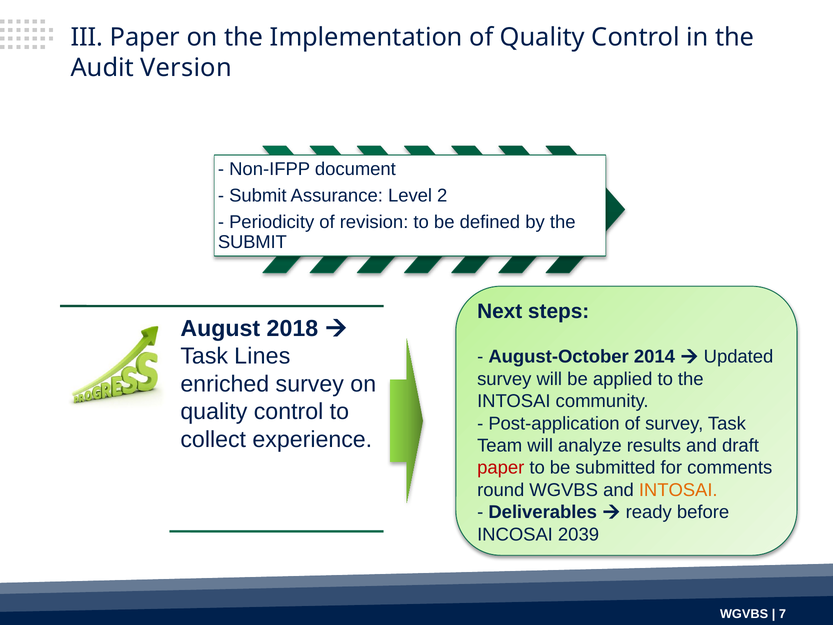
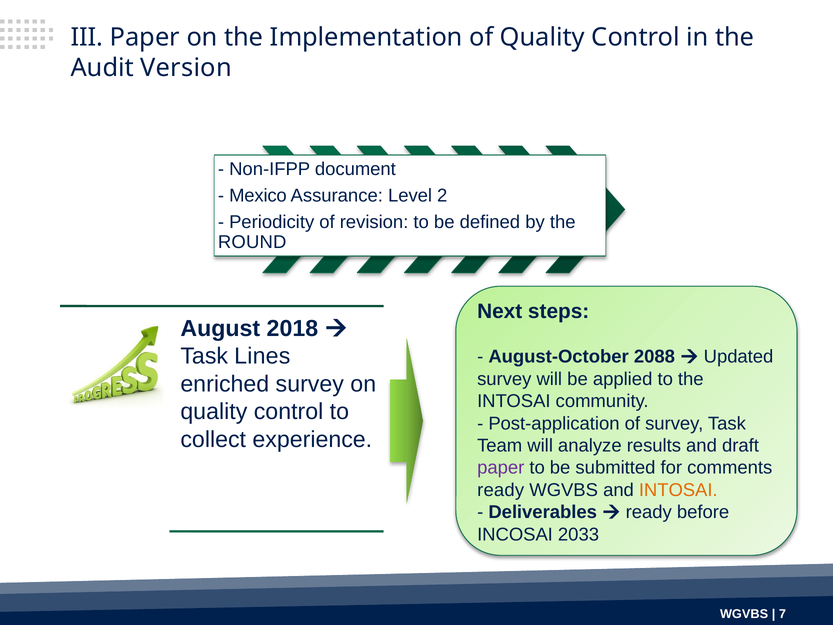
Submit at (258, 195): Submit -> Mexico
SUBMIT at (252, 242): SUBMIT -> ROUND
2014: 2014 -> 2088
paper at (501, 468) colour: red -> purple
round at (501, 490): round -> ready
2039: 2039 -> 2033
